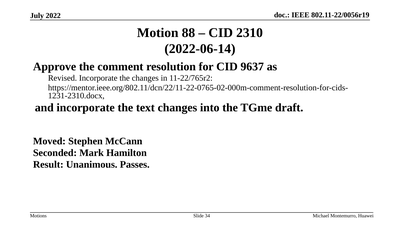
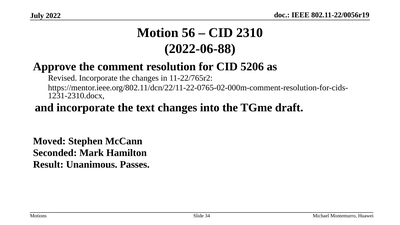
88: 88 -> 56
2022-06-14: 2022-06-14 -> 2022-06-88
9637: 9637 -> 5206
